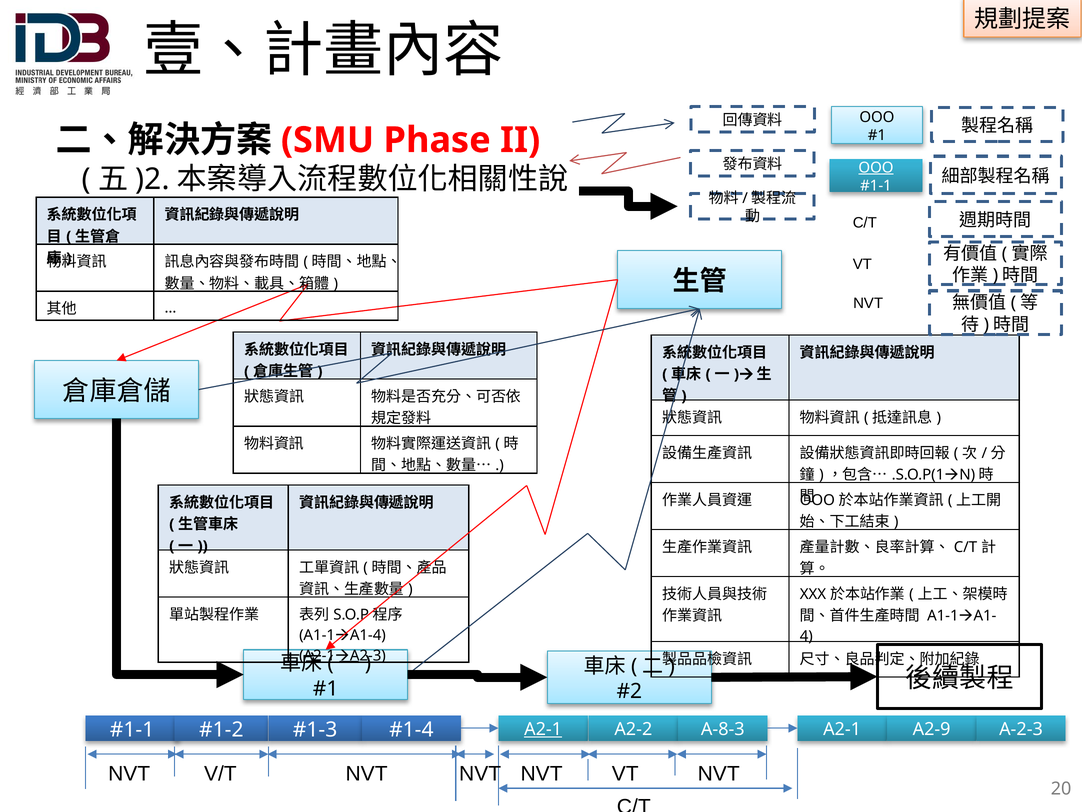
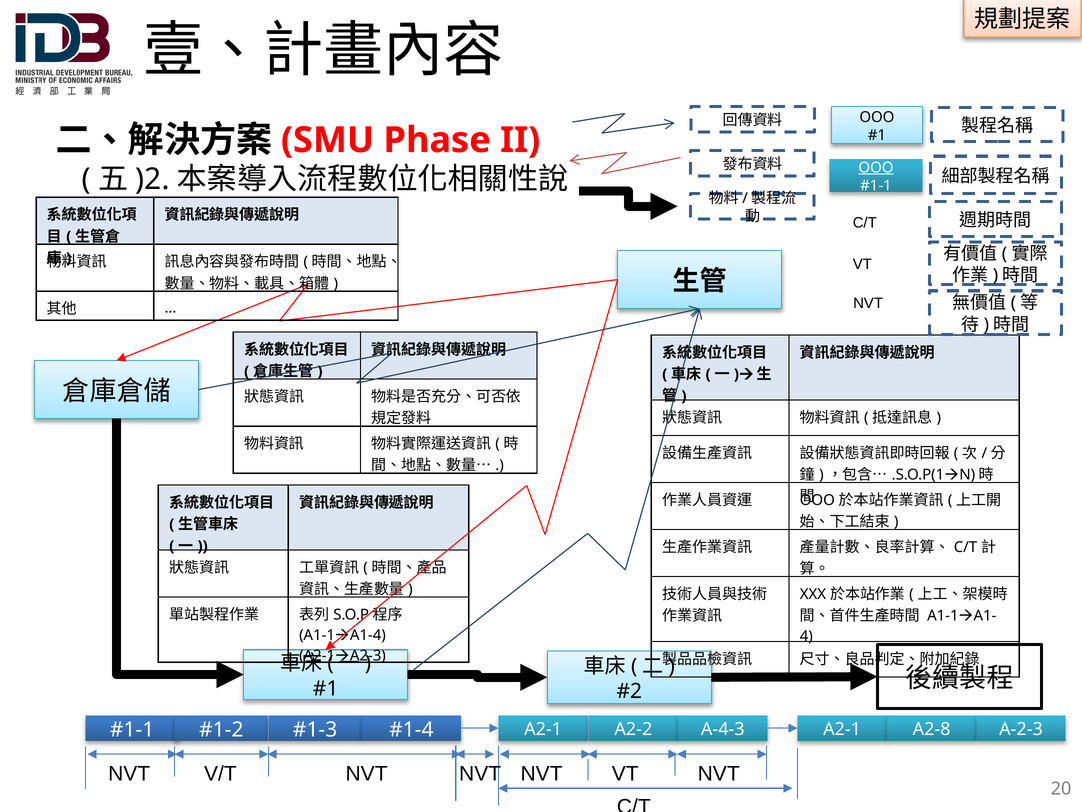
A2-1 at (543, 729) underline: present -> none
A-8-3: A-8-3 -> A-4-3
A2-9: A2-9 -> A2-8
